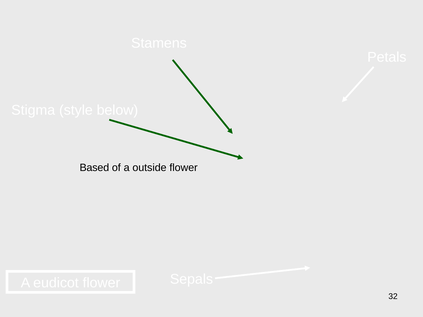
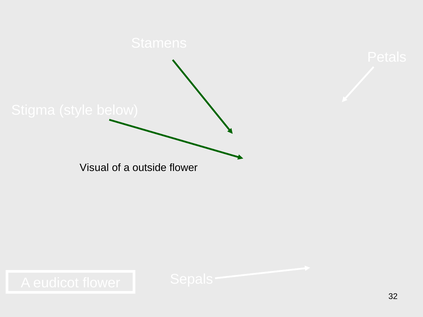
Based: Based -> Visual
